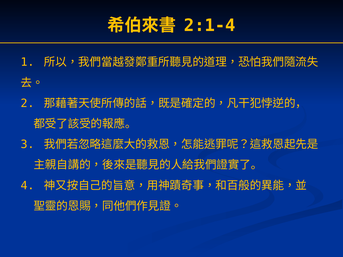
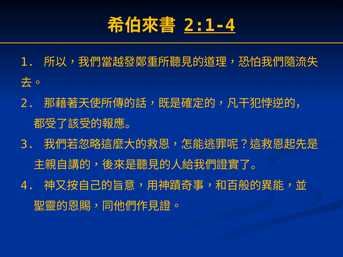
2:1-4 underline: none -> present
